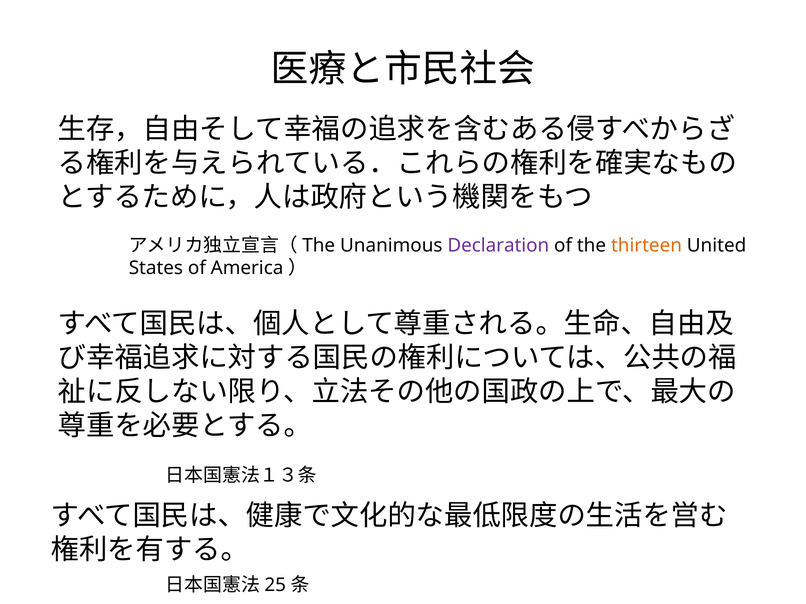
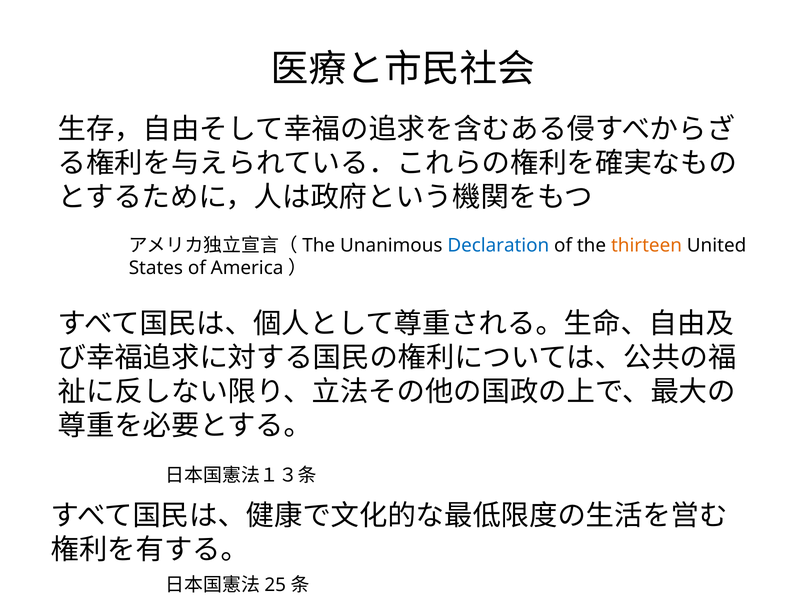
Declaration colour: purple -> blue
